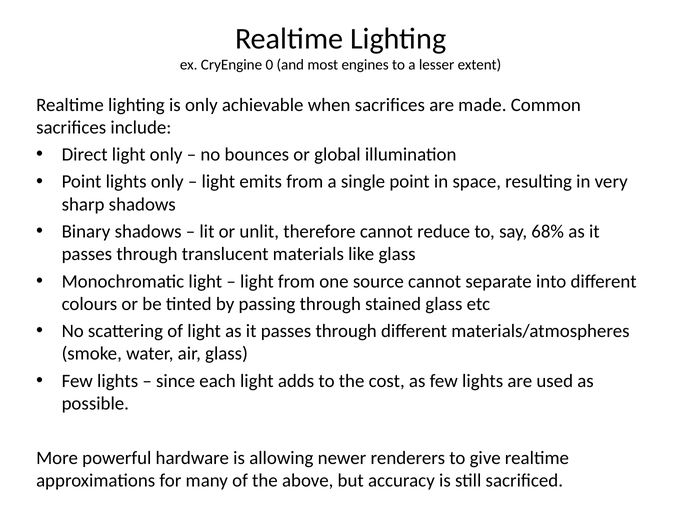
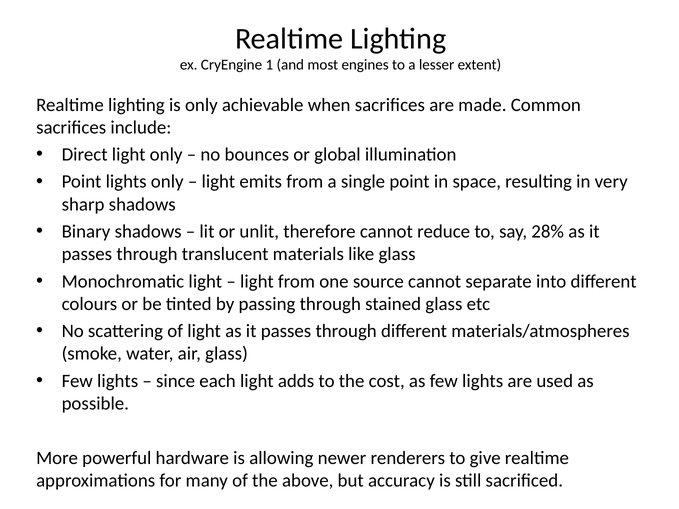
0: 0 -> 1
68%: 68% -> 28%
